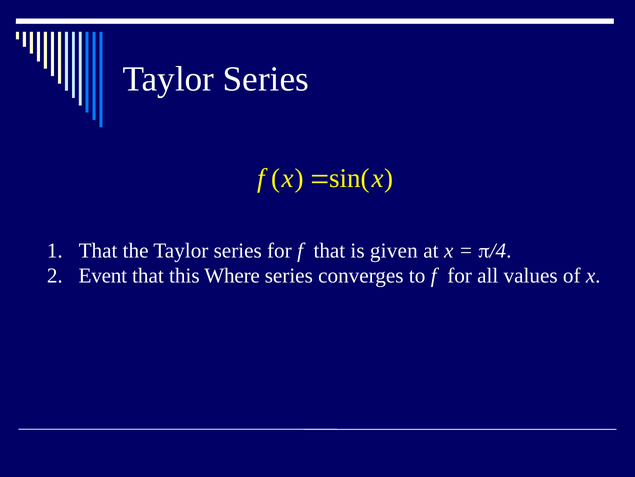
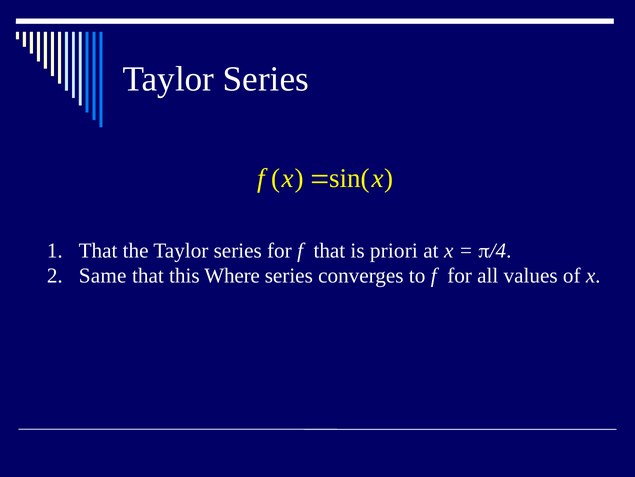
given: given -> priori
Event: Event -> Same
